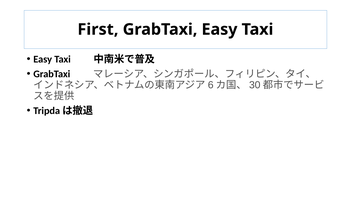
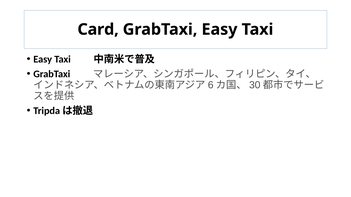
First: First -> Card
